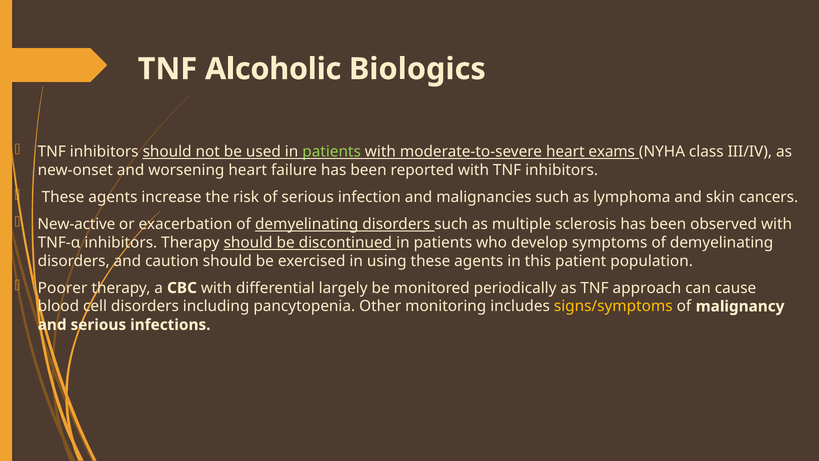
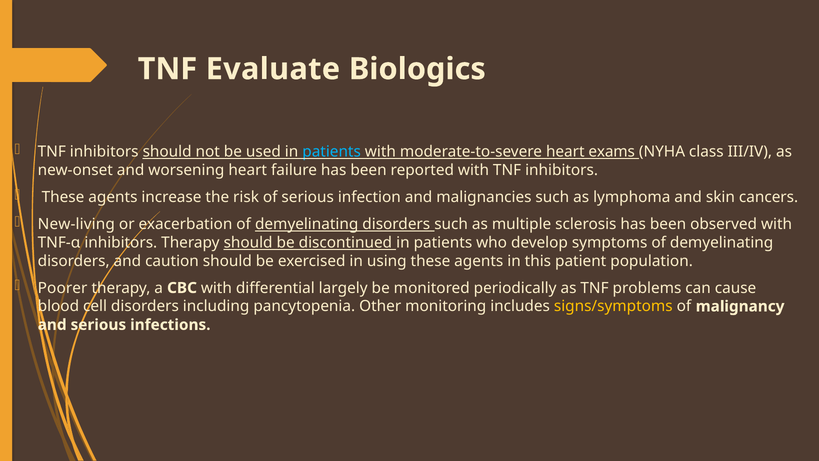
Alcoholic: Alcoholic -> Evaluate
patients at (332, 152) colour: light green -> light blue
New-active: New-active -> New-living
approach: approach -> problems
